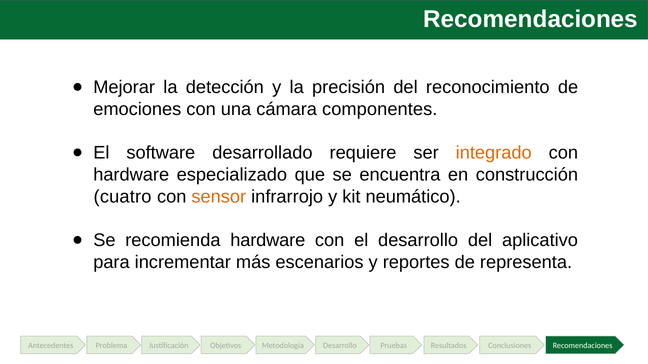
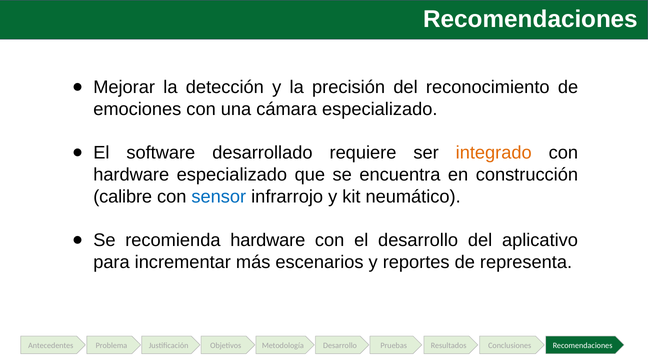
cámara componentes: componentes -> especializado
cuatro: cuatro -> calibre
sensor colour: orange -> blue
